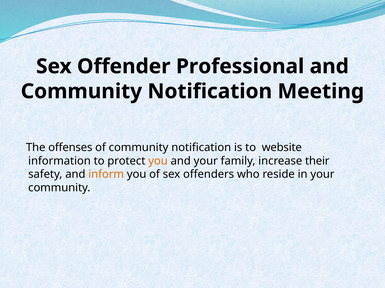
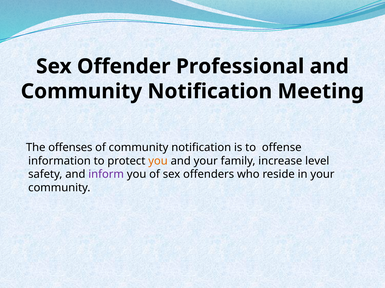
website: website -> offense
their: their -> level
inform colour: orange -> purple
